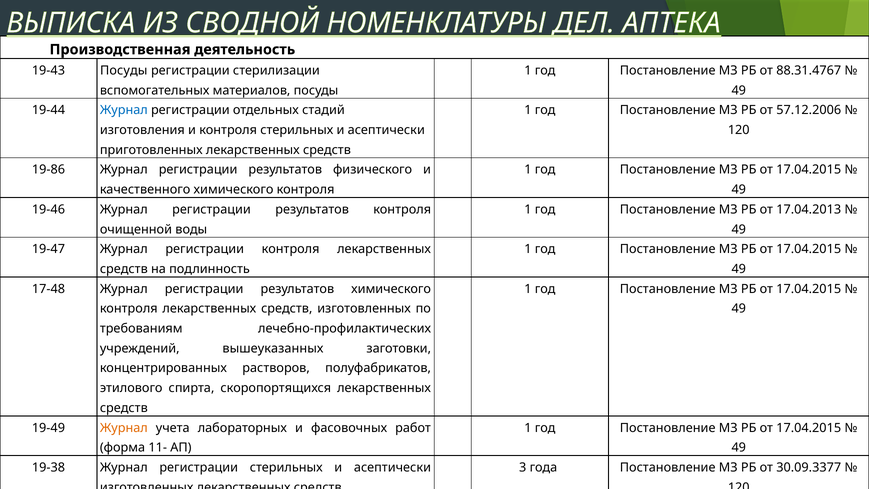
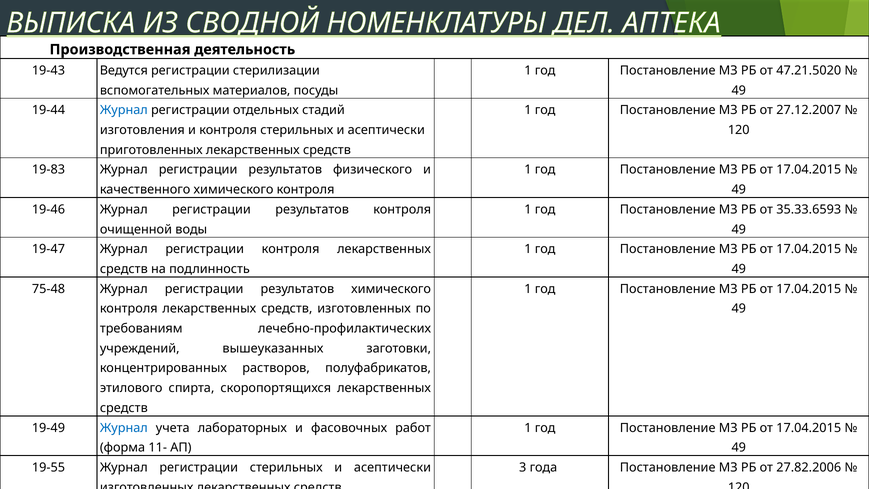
19-43 Посуды: Посуды -> Ведутся
88.31.4767: 88.31.4767 -> 47.21.5020
57.12.2006: 57.12.2006 -> 27.12.2007
19-86: 19-86 -> 19-83
17.04.2013: 17.04.2013 -> 35.33.6593
17-48: 17-48 -> 75-48
Журнал at (124, 428) colour: orange -> blue
19-38: 19-38 -> 19-55
30.09.3377: 30.09.3377 -> 27.82.2006
